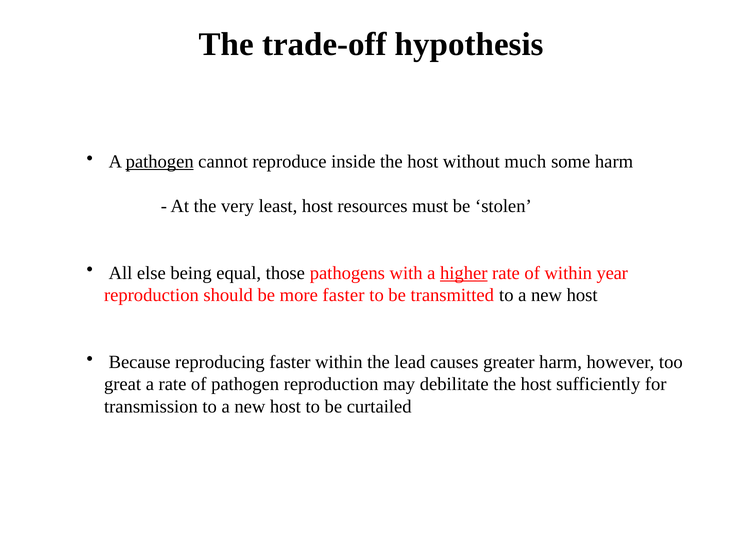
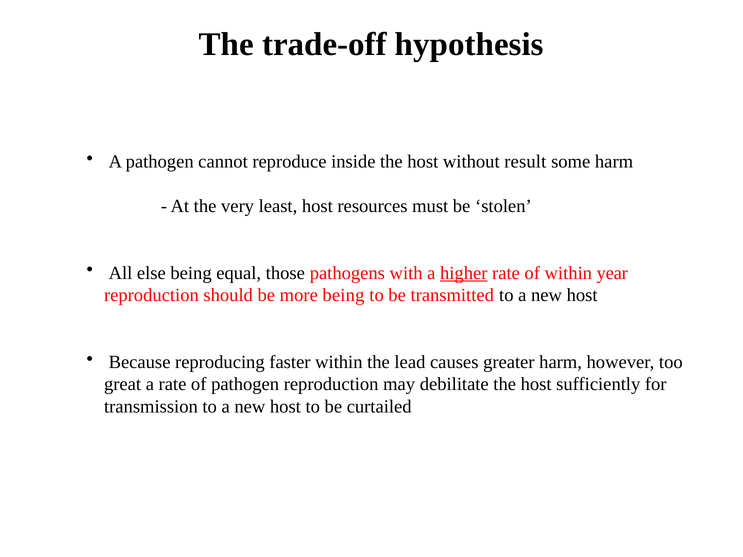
pathogen at (160, 162) underline: present -> none
much: much -> result
more faster: faster -> being
